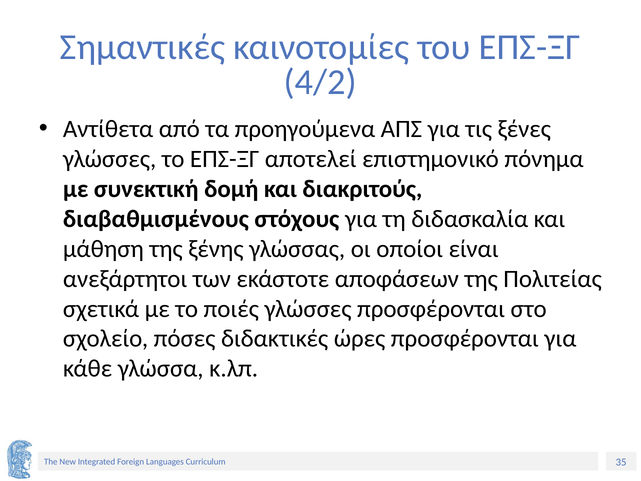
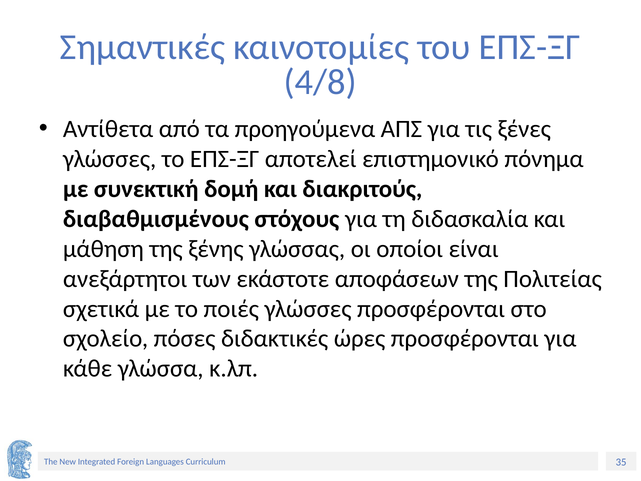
4/2: 4/2 -> 4/8
